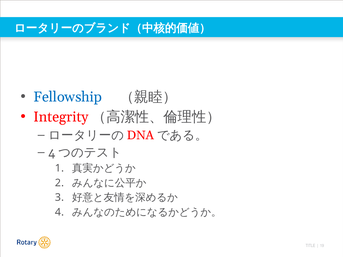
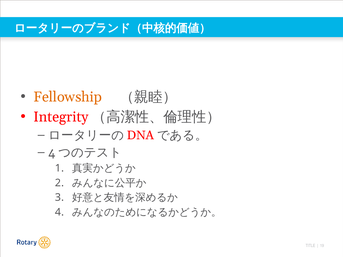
Fellowship colour: blue -> orange
